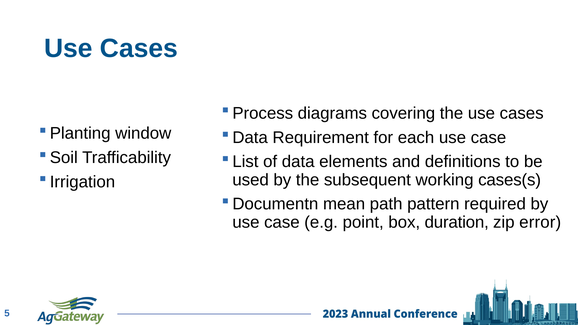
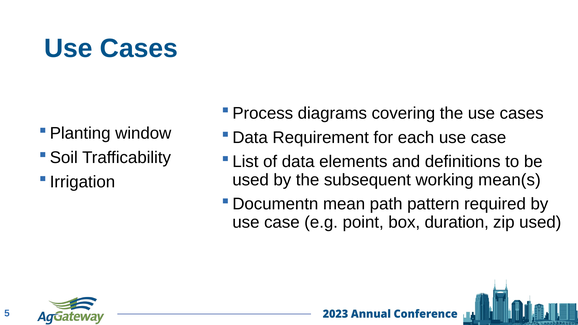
cases(s: cases(s -> mean(s
zip error: error -> used
